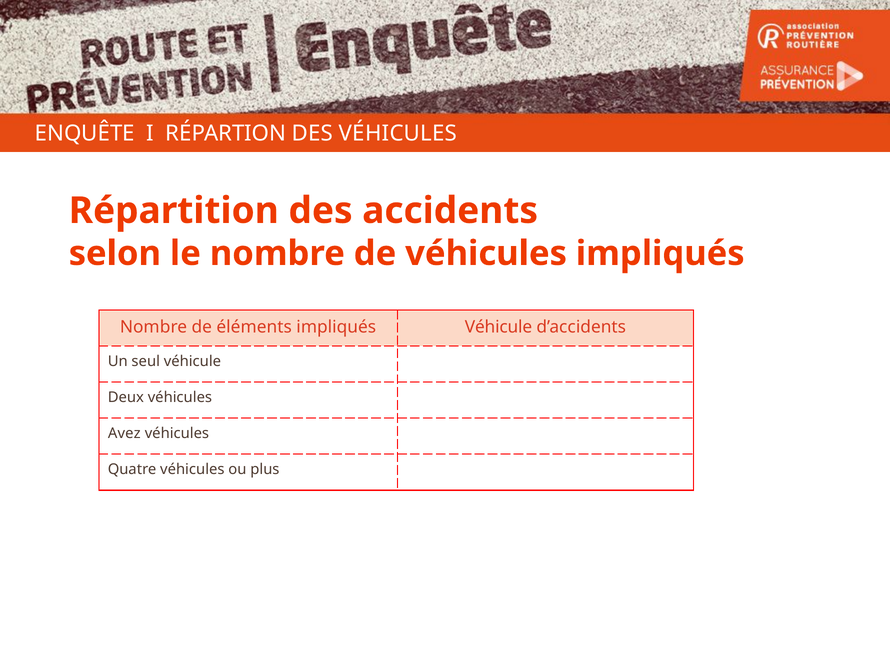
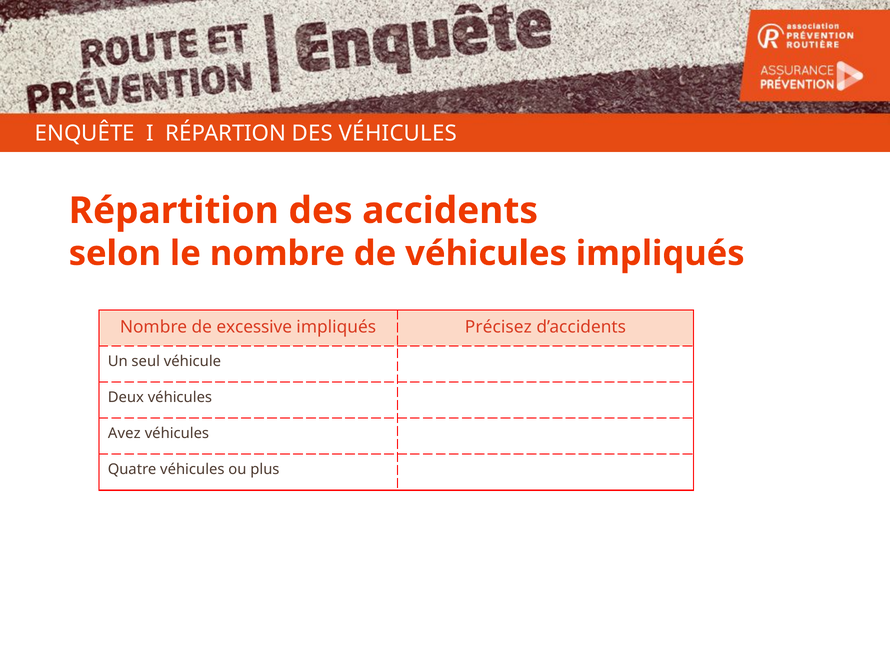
éléments: éléments -> excessive
impliqués Véhicule: Véhicule -> Précisez
